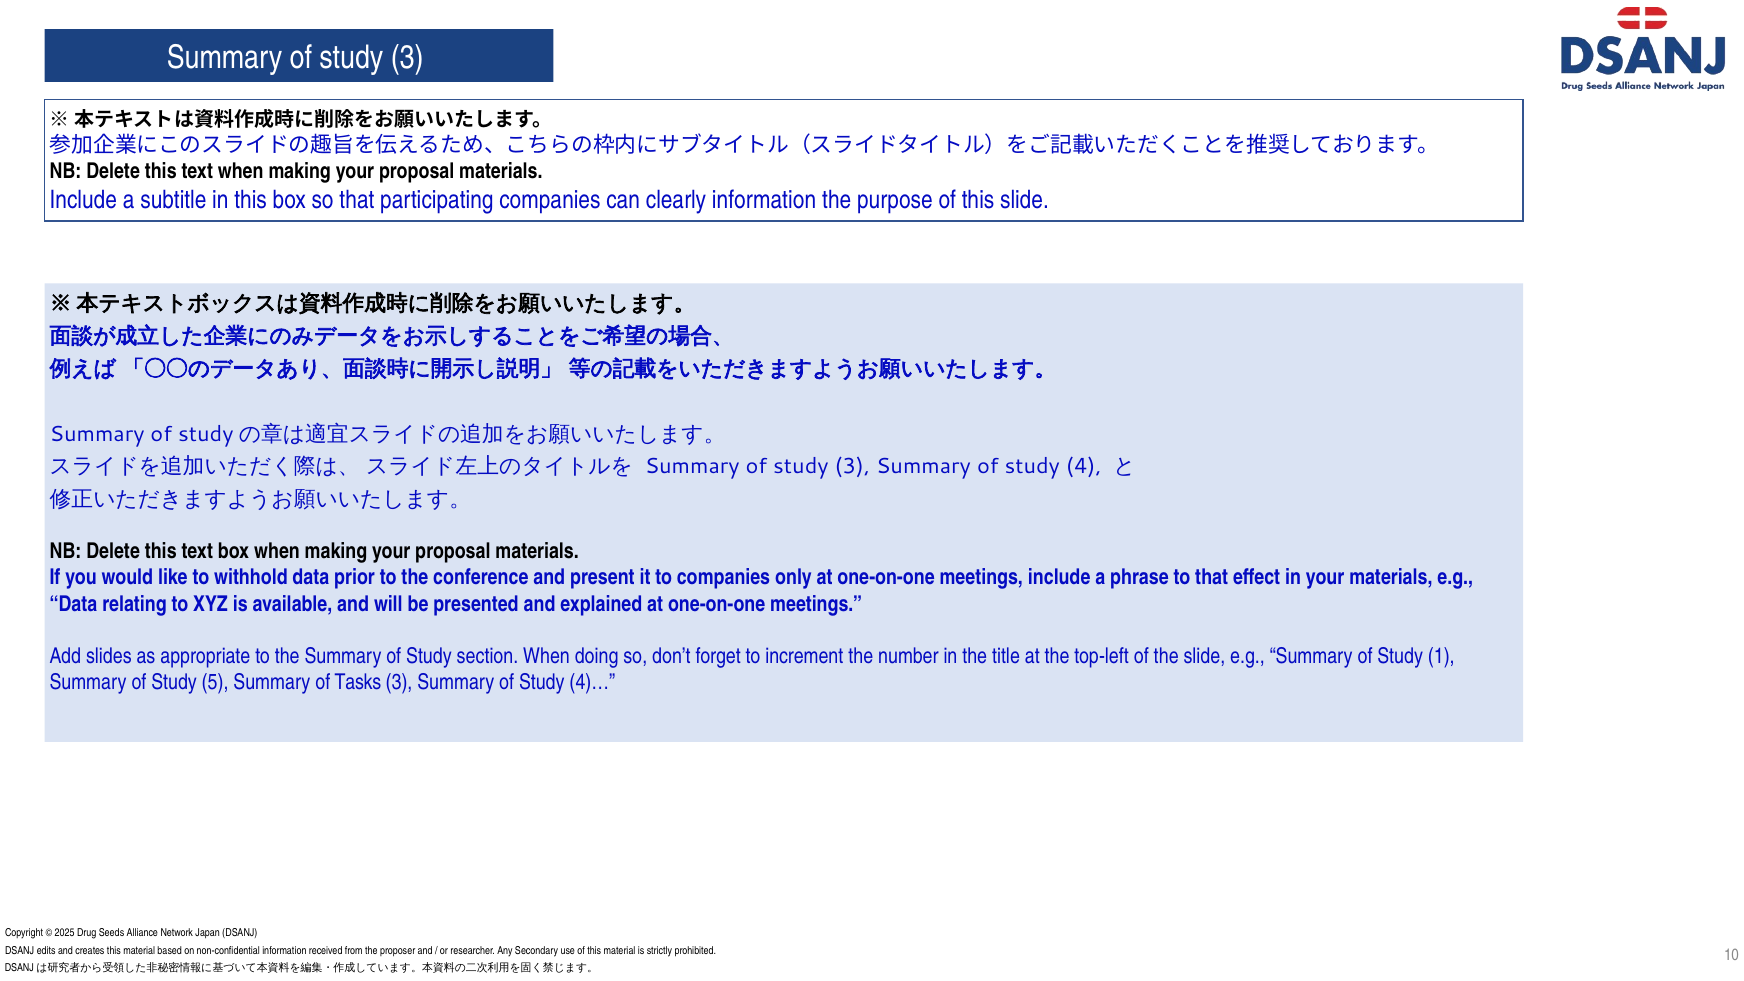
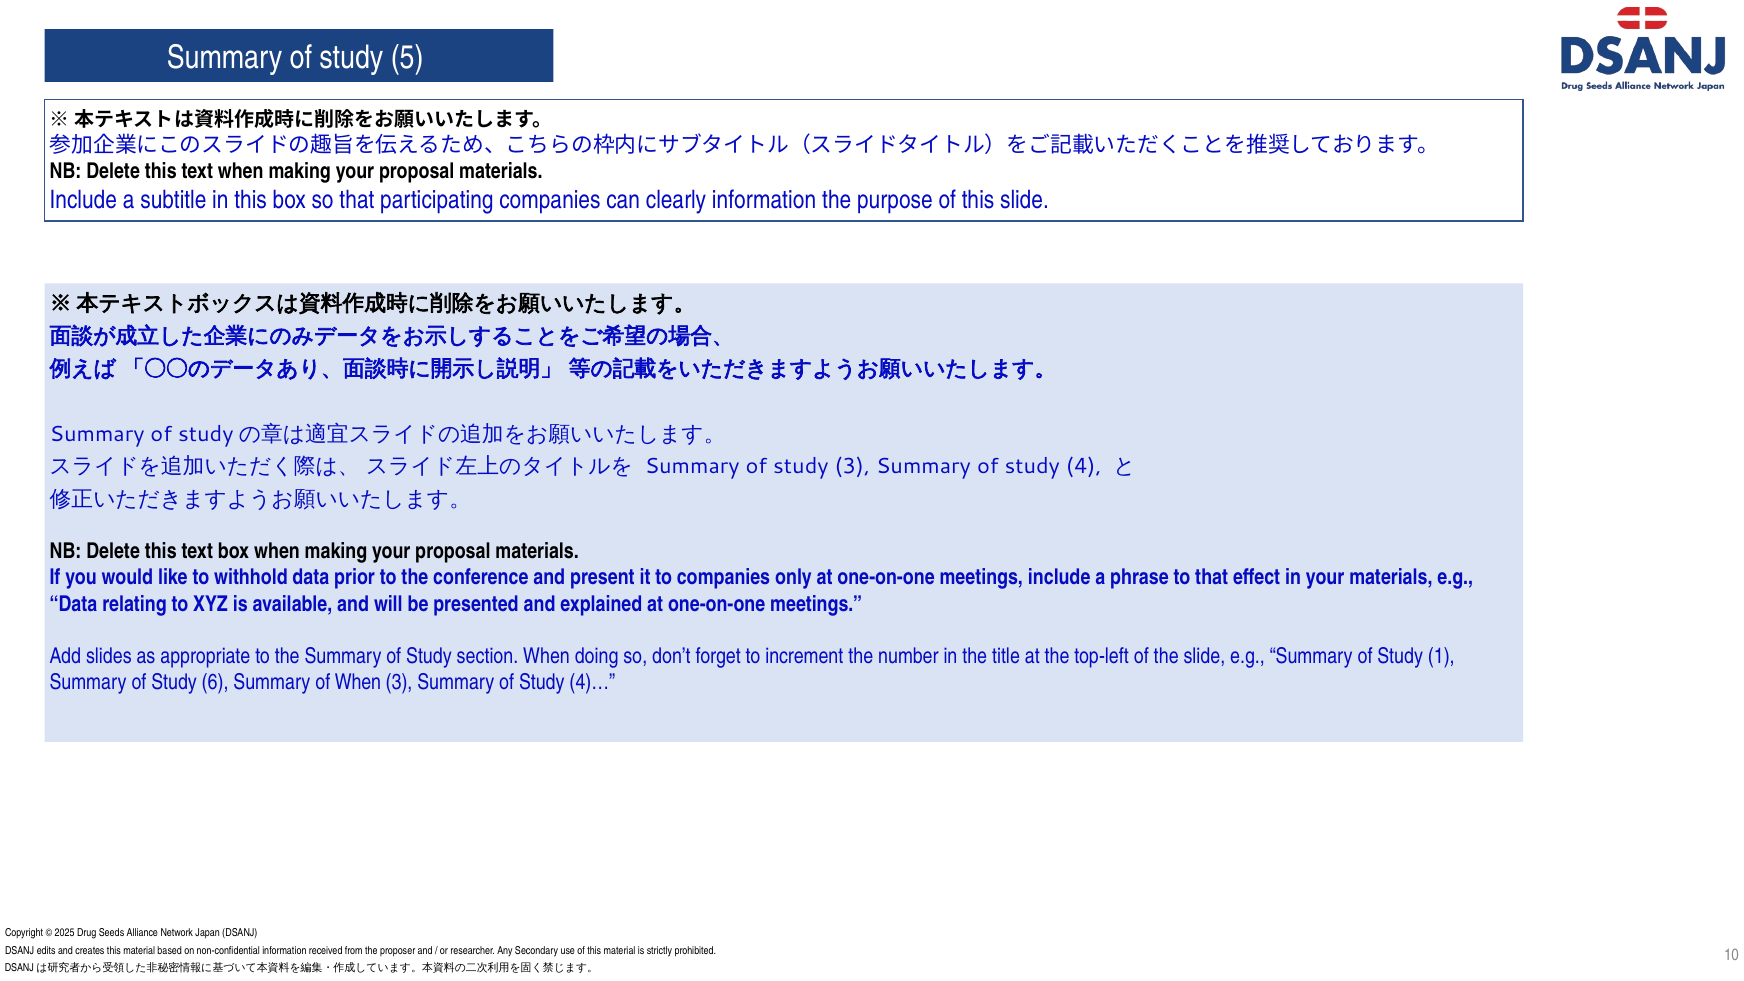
3 at (407, 58): 3 -> 5
5: 5 -> 6
of Tasks: Tasks -> When
